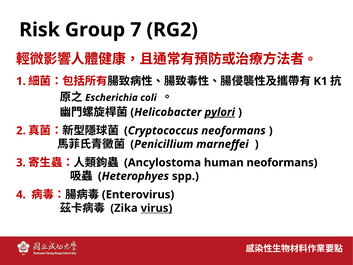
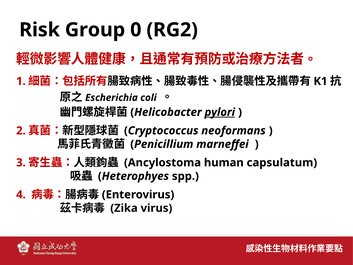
7: 7 -> 0
human neoformans: neoformans -> capsulatum
virus underline: present -> none
